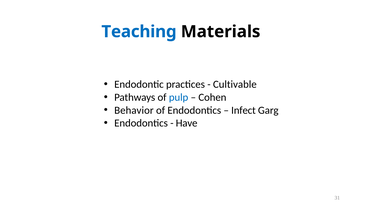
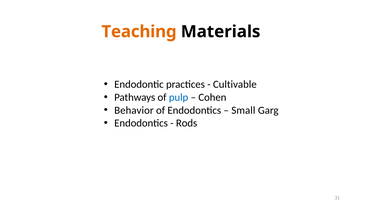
Teaching colour: blue -> orange
Infect: Infect -> Small
Have: Have -> Rods
